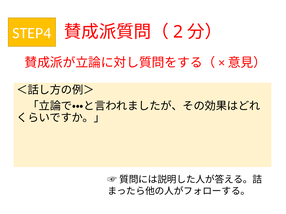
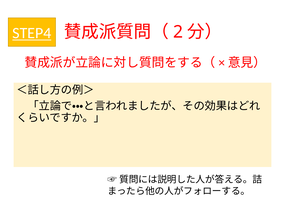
STEP4 underline: none -> present
